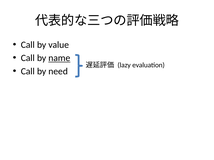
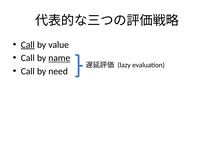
Call at (28, 45) underline: none -> present
